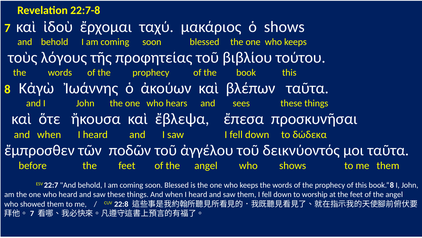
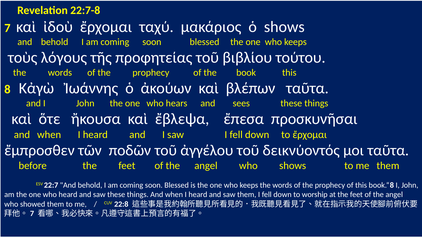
to δώδεκα: δώδεκα -> ἔρχομαι
